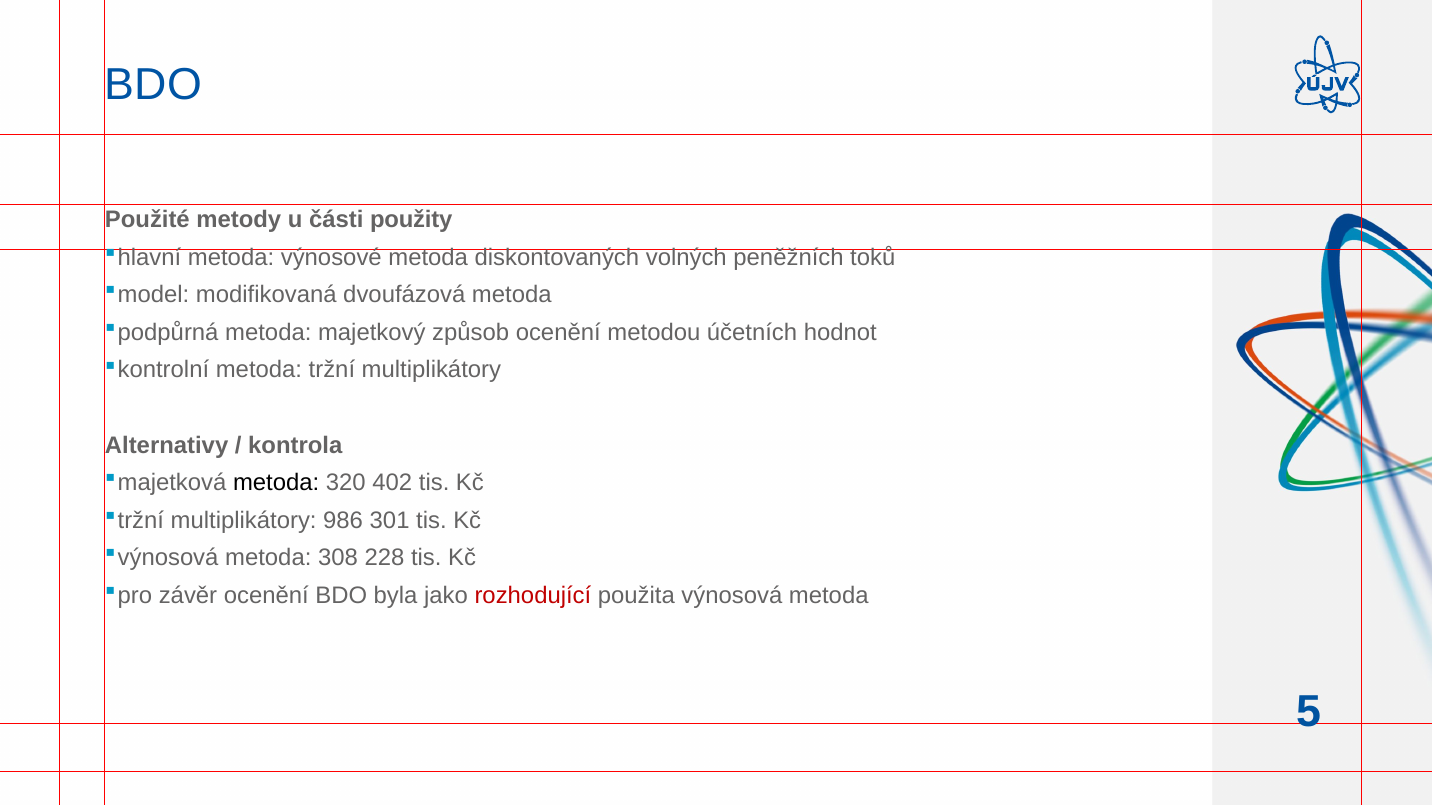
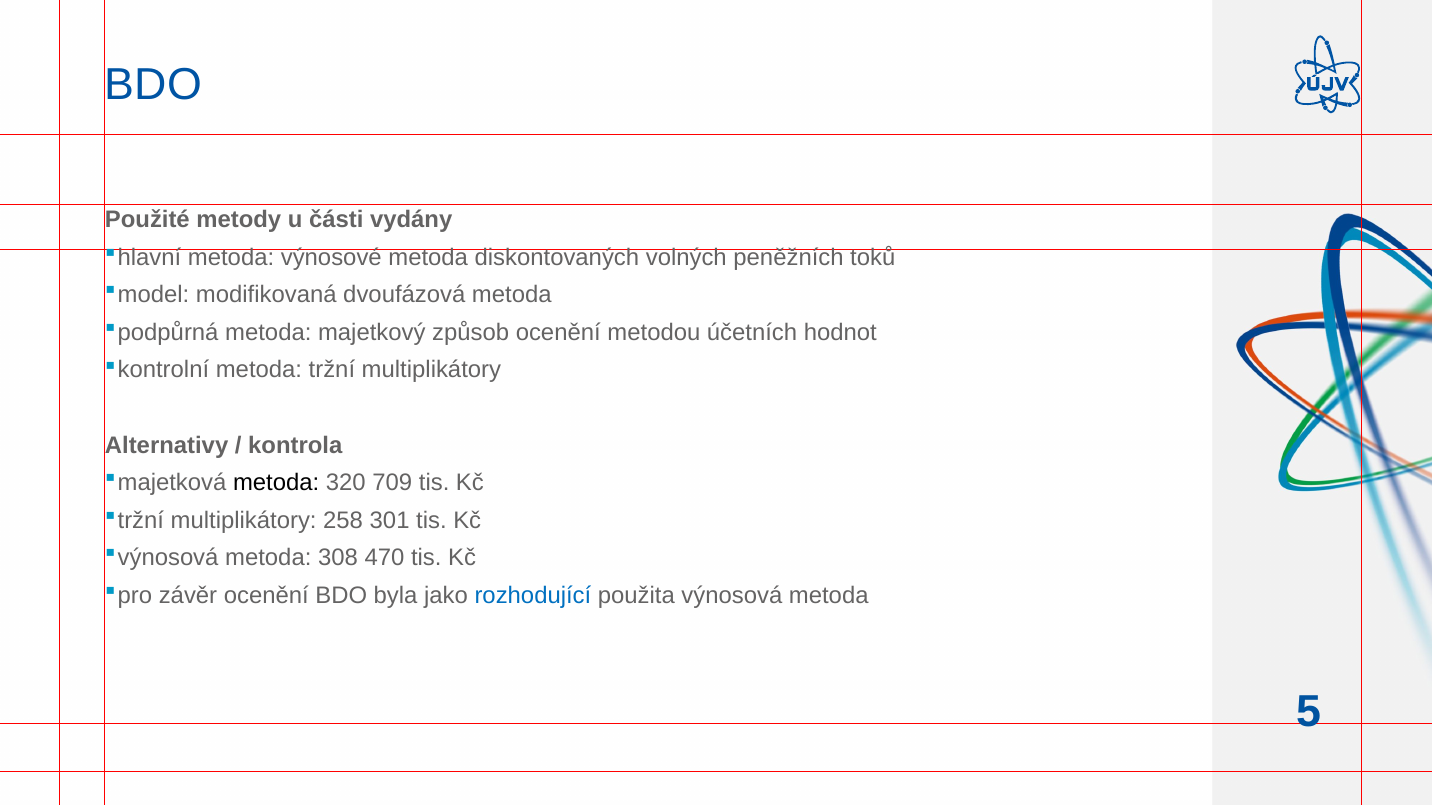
použity: použity -> vydány
402: 402 -> 709
986: 986 -> 258
228: 228 -> 470
rozhodující colour: red -> blue
